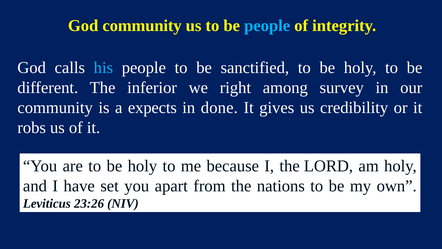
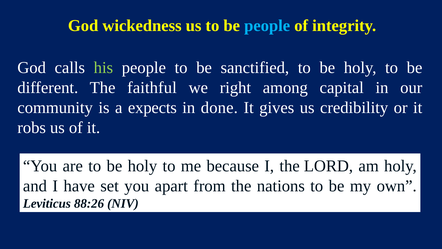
God community: community -> wickedness
his colour: light blue -> light green
inferior: inferior -> faithful
survey: survey -> capital
23:26: 23:26 -> 88:26
